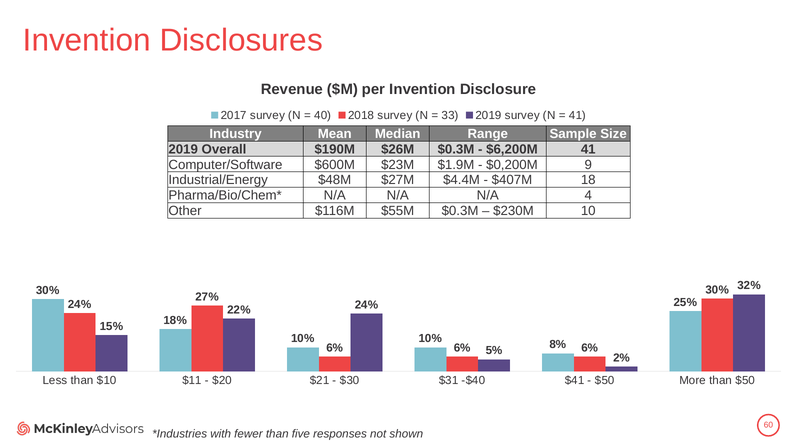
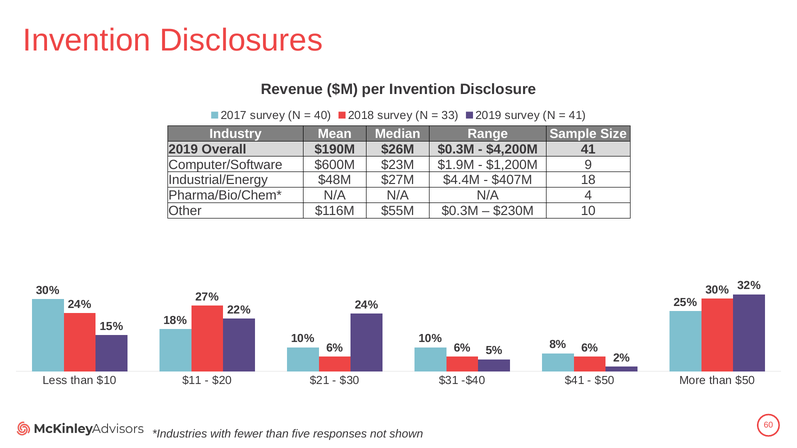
$6,200M: $6,200M -> $4,200M
$0,200M: $0,200M -> $1,200M
